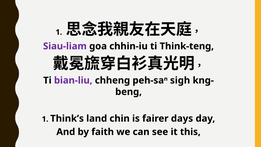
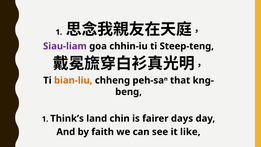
Think-teng: Think-teng -> Steep-teng
bian-liu colour: purple -> orange
sigh: sigh -> that
this: this -> like
